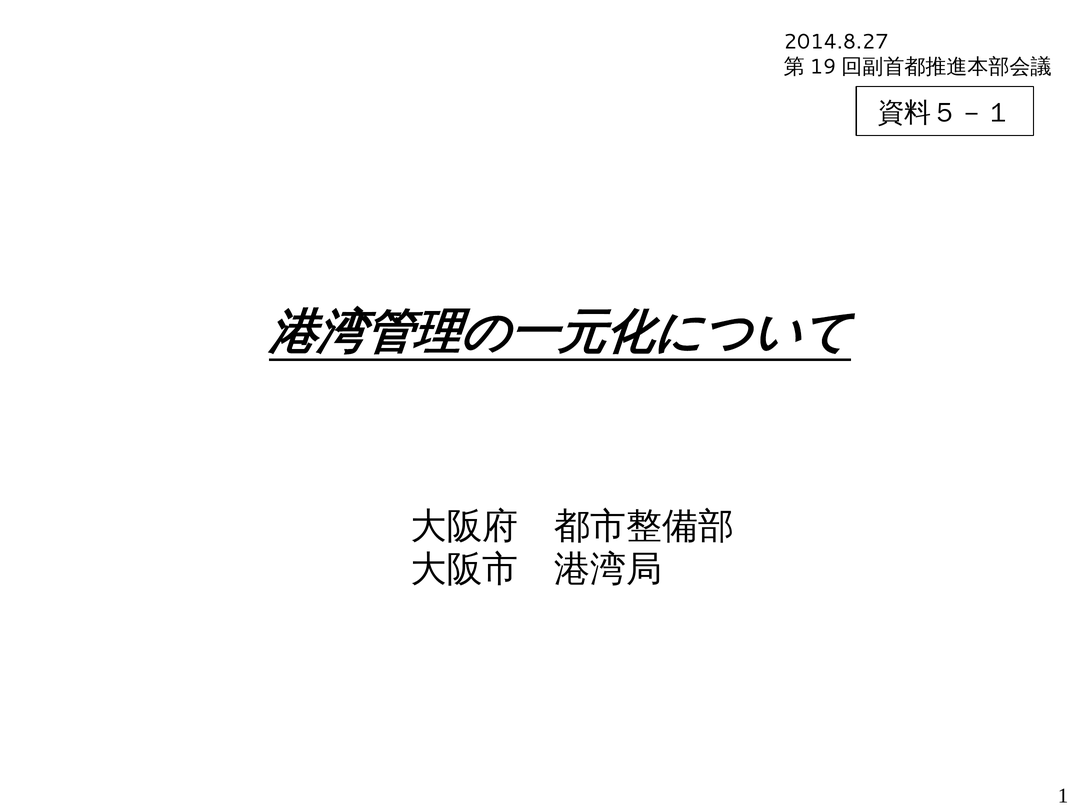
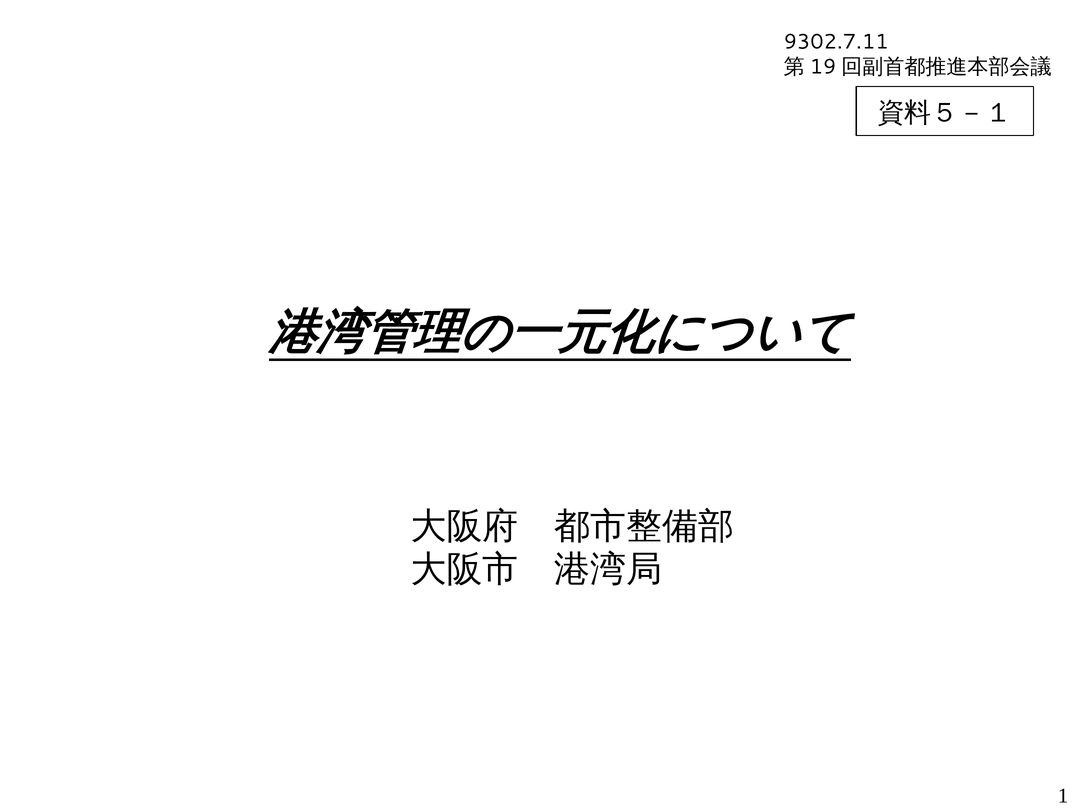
2014.8.27: 2014.8.27 -> 9302.7.11
